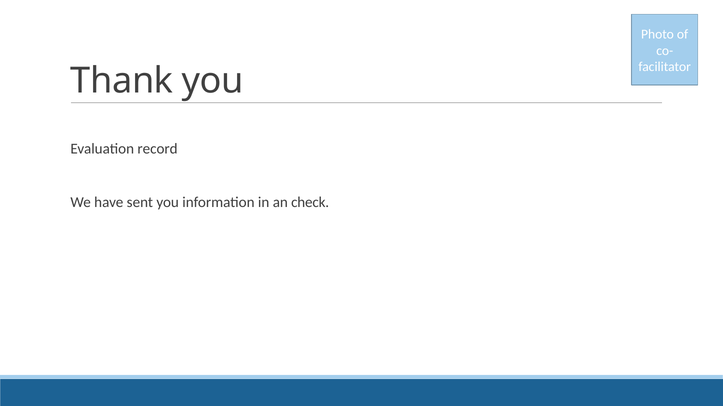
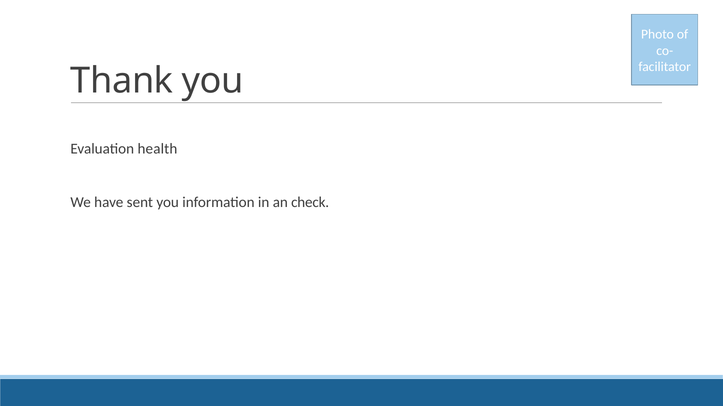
record: record -> health
